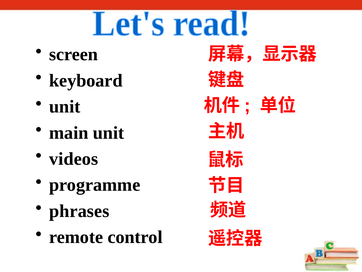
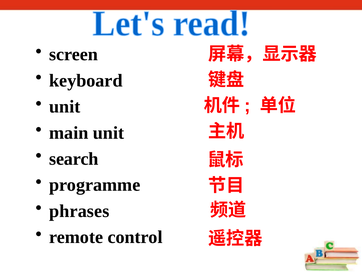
videos: videos -> search
